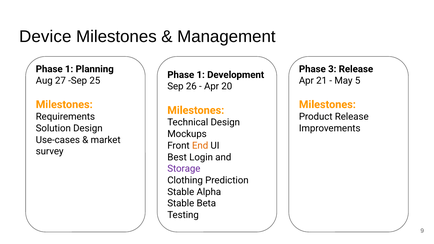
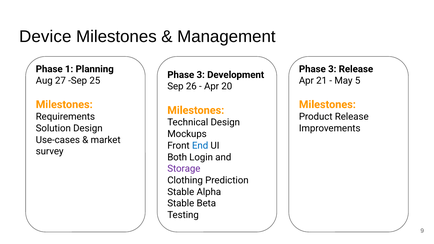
1 at (201, 75): 1 -> 3
End colour: orange -> blue
Best: Best -> Both
